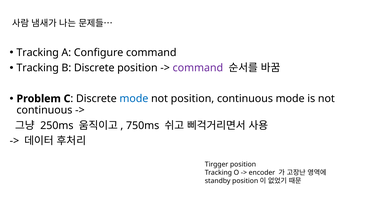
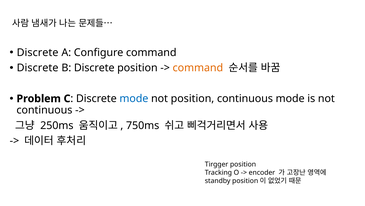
Tracking at (38, 52): Tracking -> Discrete
Tracking at (38, 68): Tracking -> Discrete
command at (198, 68) colour: purple -> orange
